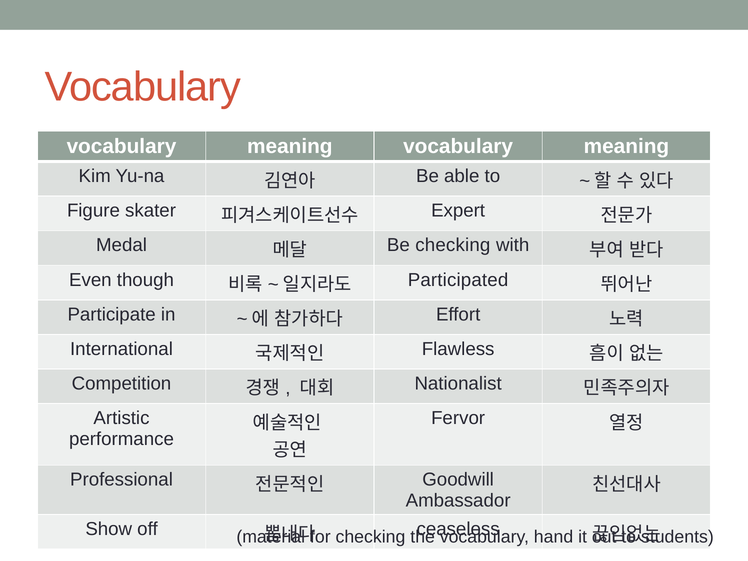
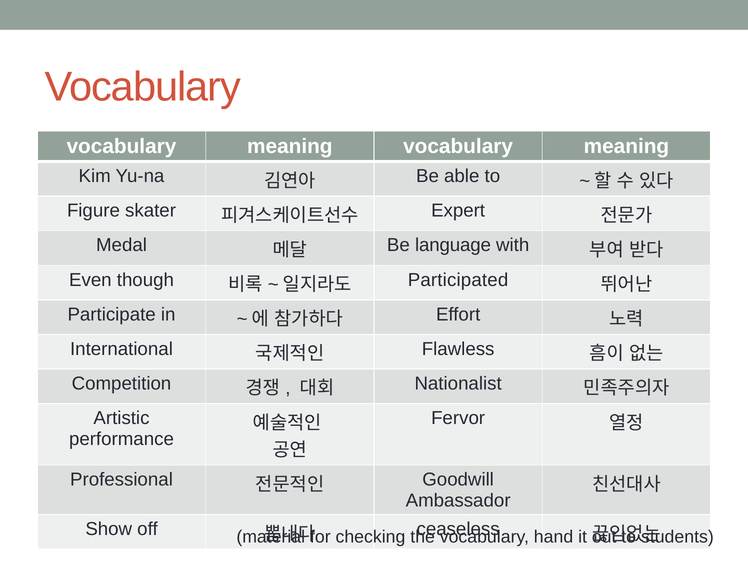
Be checking: checking -> language
